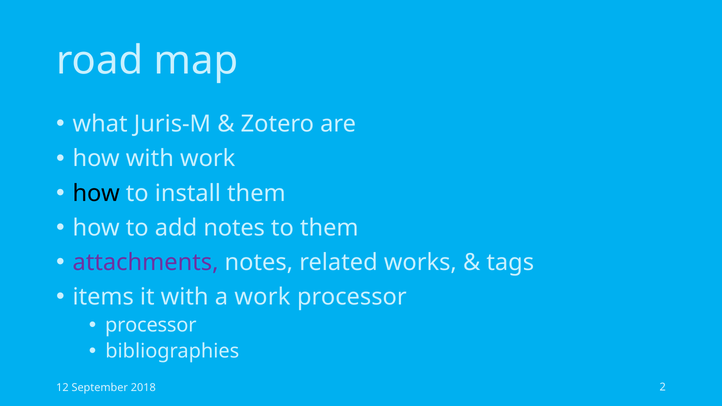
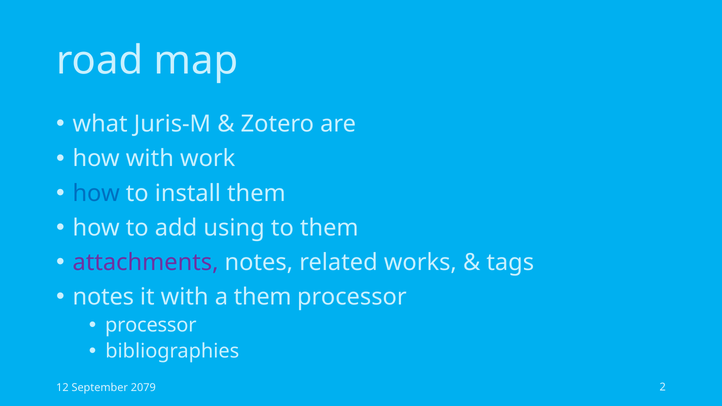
how at (96, 193) colour: black -> blue
add notes: notes -> using
items at (103, 297): items -> notes
a work: work -> them
2018: 2018 -> 2079
